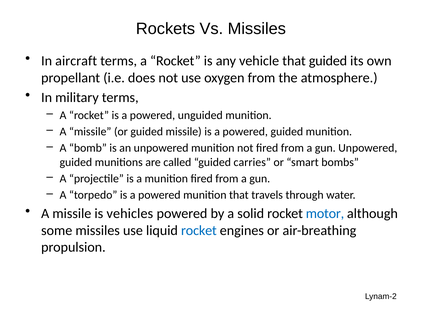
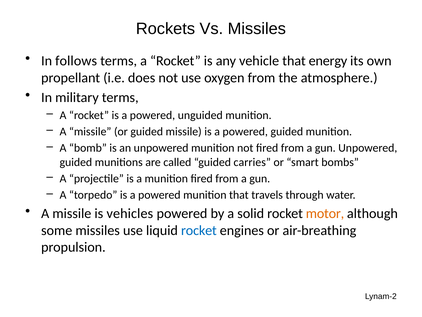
aircraft: aircraft -> follows
that guided: guided -> energy
motor colour: blue -> orange
